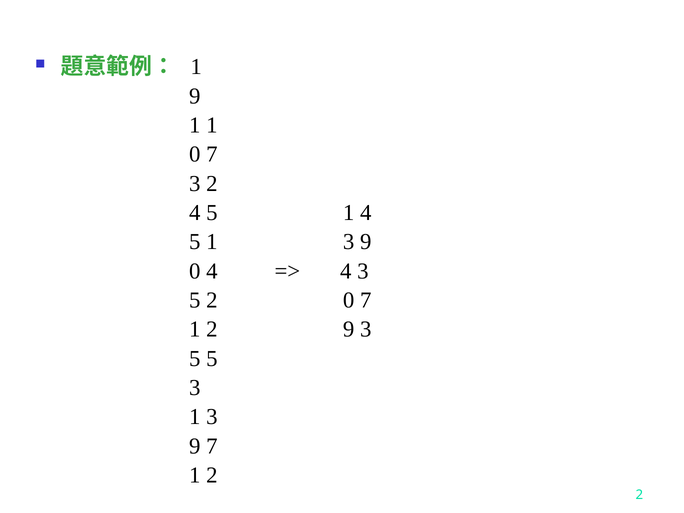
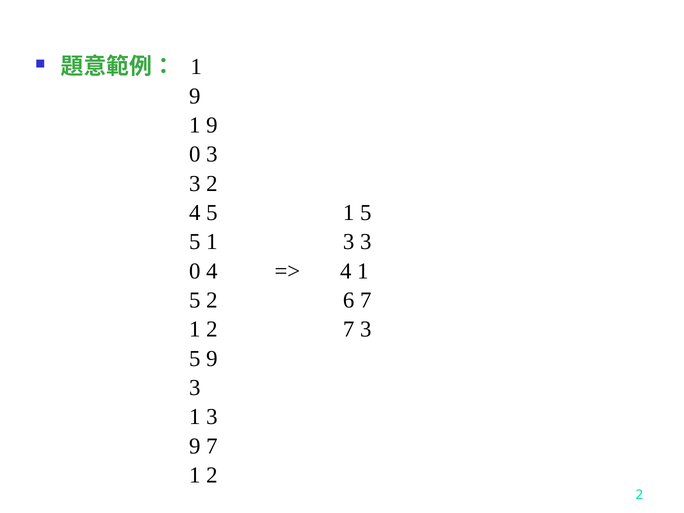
1 at (212, 125): 1 -> 9
7 at (212, 154): 7 -> 3
5 1 4: 4 -> 5
5 1 3 9: 9 -> 3
4 3: 3 -> 1
2 0: 0 -> 6
2 9: 9 -> 7
5 5: 5 -> 9
